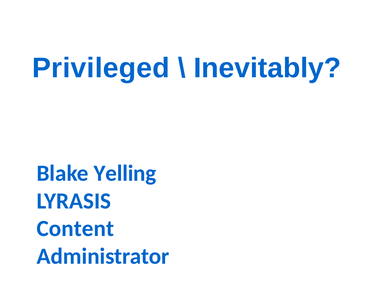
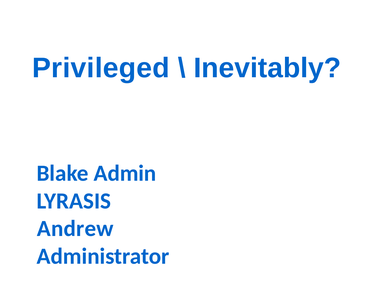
Yelling: Yelling -> Admin
Content: Content -> Andrew
